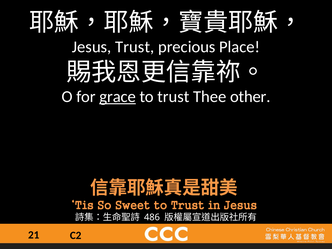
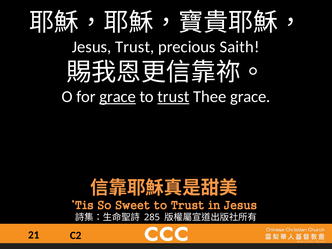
Place: Place -> Saith
trust at (173, 97) underline: none -> present
Thee other: other -> grace
486: 486 -> 285
